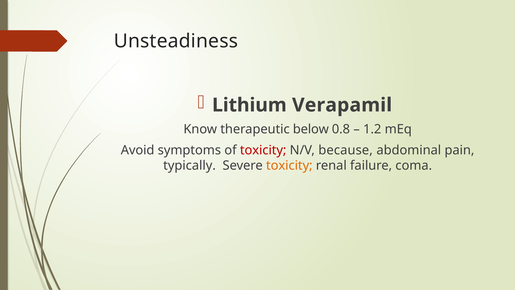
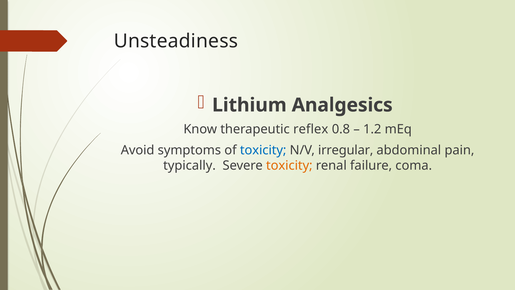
Verapamil: Verapamil -> Analgesics
below: below -> reflex
toxicity at (263, 150) colour: red -> blue
because: because -> irregular
